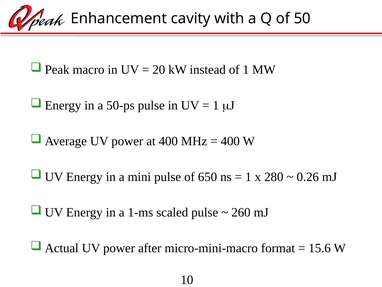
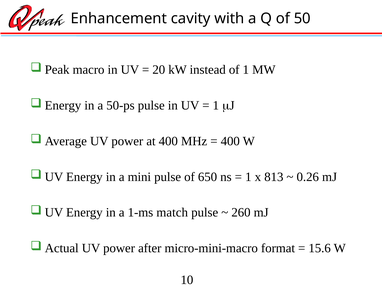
280: 280 -> 813
scaled: scaled -> match
